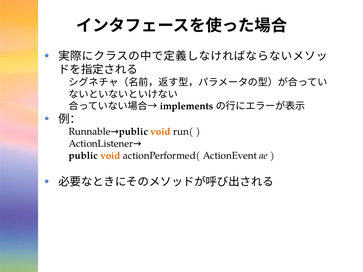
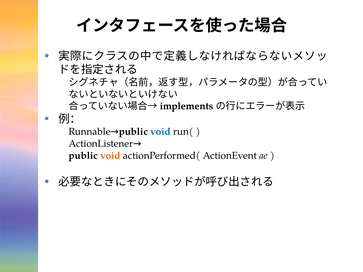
void at (161, 132) colour: orange -> blue
